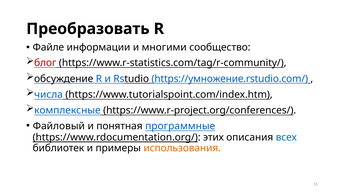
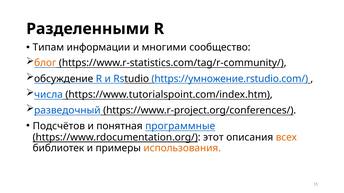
Преобразовать: Преобразовать -> Разделенными
Файле: Файле -> Типам
блог colour: red -> orange
комплексные: комплексные -> разведочный
Файловый: Файловый -> Подсчётов
этих: этих -> этот
всех colour: blue -> orange
